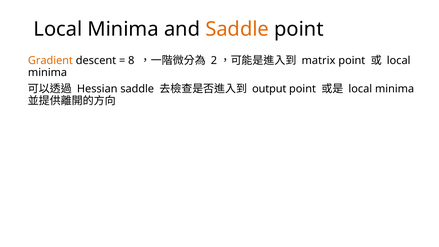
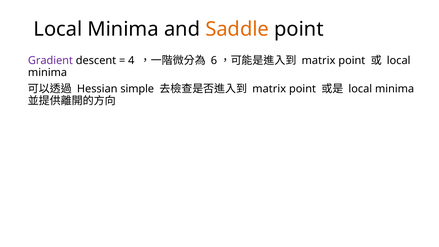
Gradient colour: orange -> purple
8: 8 -> 4
2: 2 -> 6
Hessian saddle: saddle -> simple
output at (269, 89): output -> matrix
